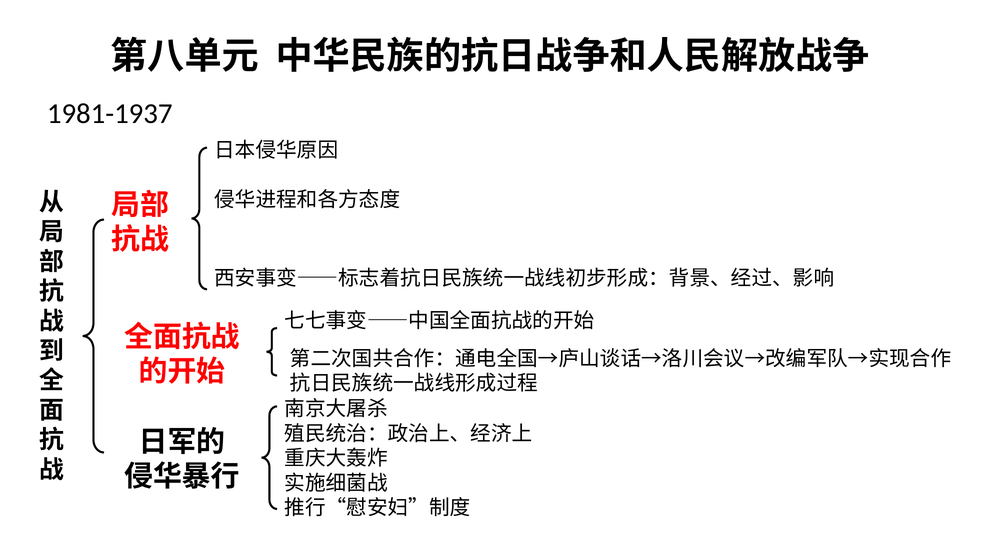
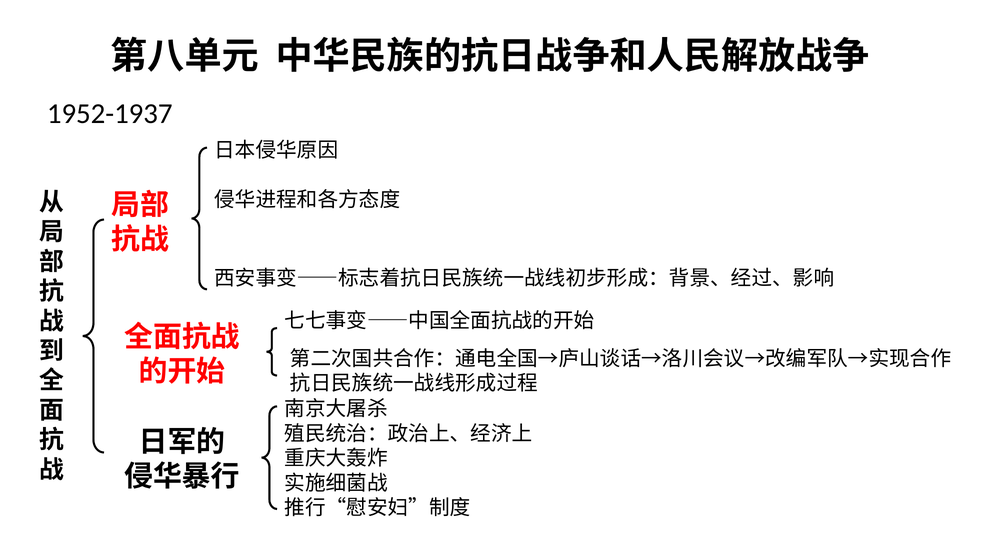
1981-1937: 1981-1937 -> 1952-1937
